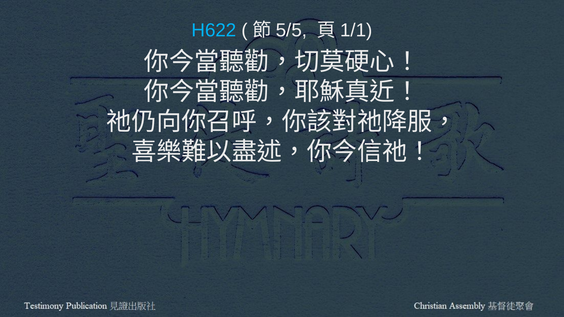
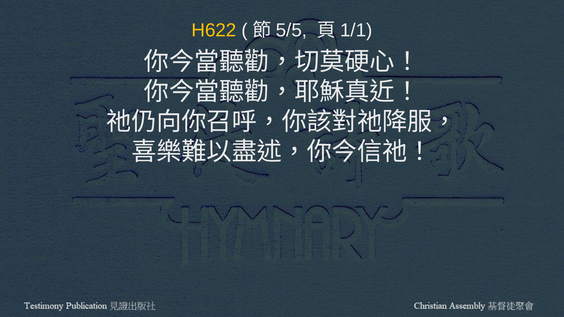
H622 colour: light blue -> yellow
